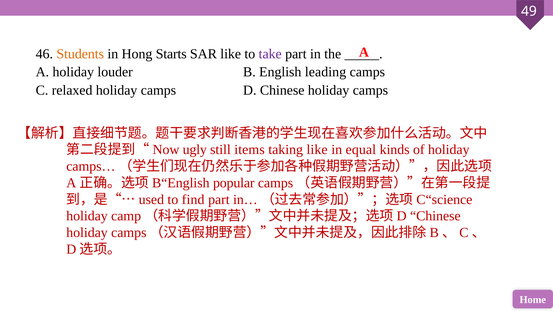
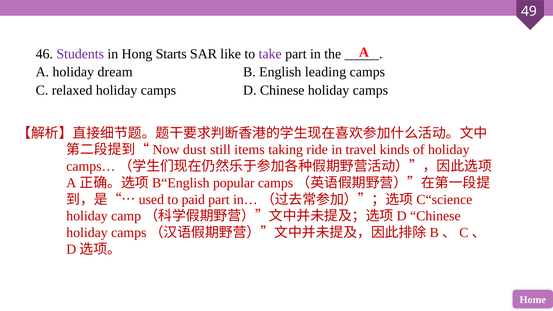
Students colour: orange -> purple
louder: louder -> dream
ugly: ugly -> dust
taking like: like -> ride
equal: equal -> travel
find: find -> paid
